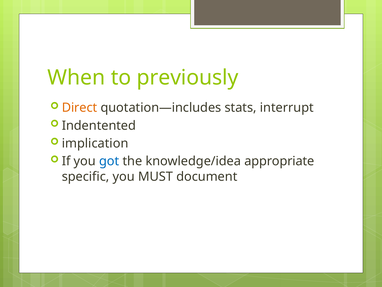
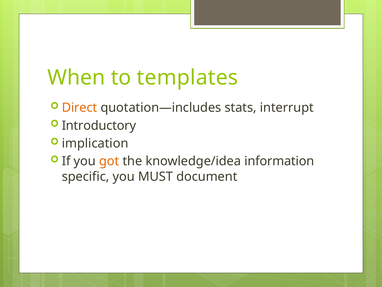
previously: previously -> templates
Indentented: Indentented -> Introductory
got colour: blue -> orange
appropriate: appropriate -> information
